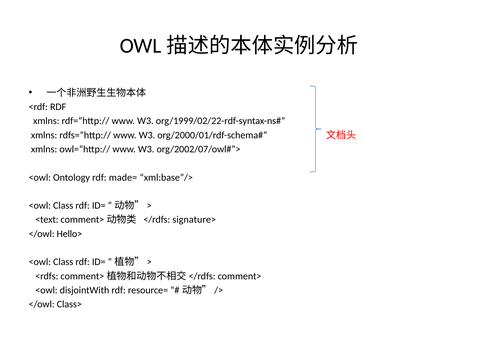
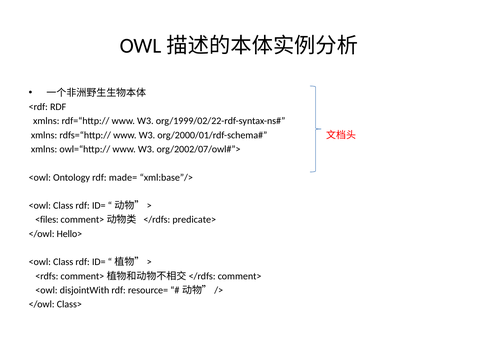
<text: <text -> <files
signature>: signature> -> predicate>
